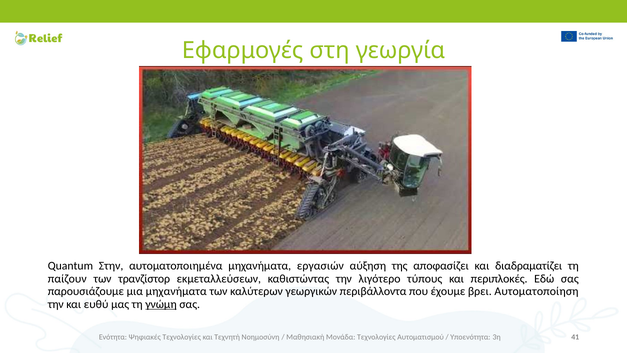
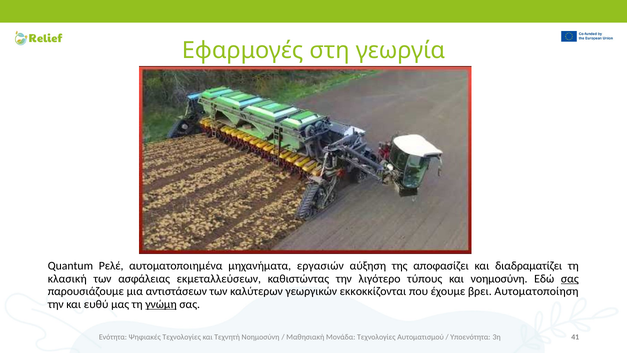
Στην: Στην -> Ρελέ
παίζουν: παίζουν -> κλασική
τρανζίστορ: τρανζίστορ -> ασφάλειας
και περιπλοκές: περιπλοκές -> νοημοσύνη
σας at (570, 278) underline: none -> present
μια μηχανήματα: μηχανήματα -> αντιστάσεων
περιβάλλοντα: περιβάλλοντα -> εκκοκκίζονται
